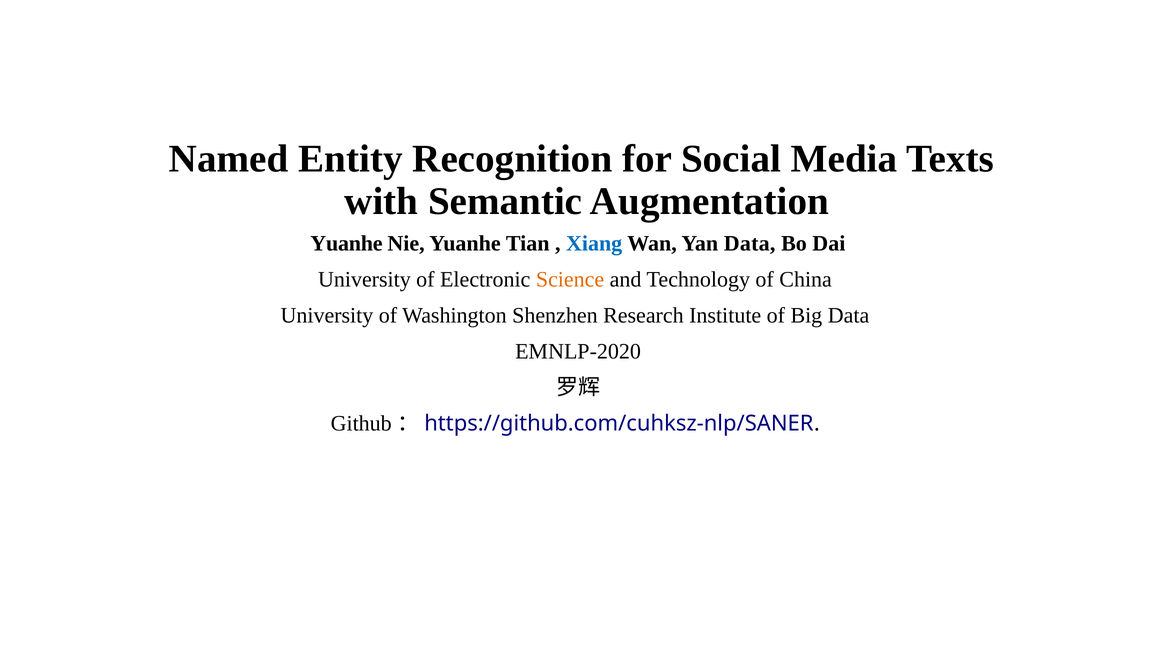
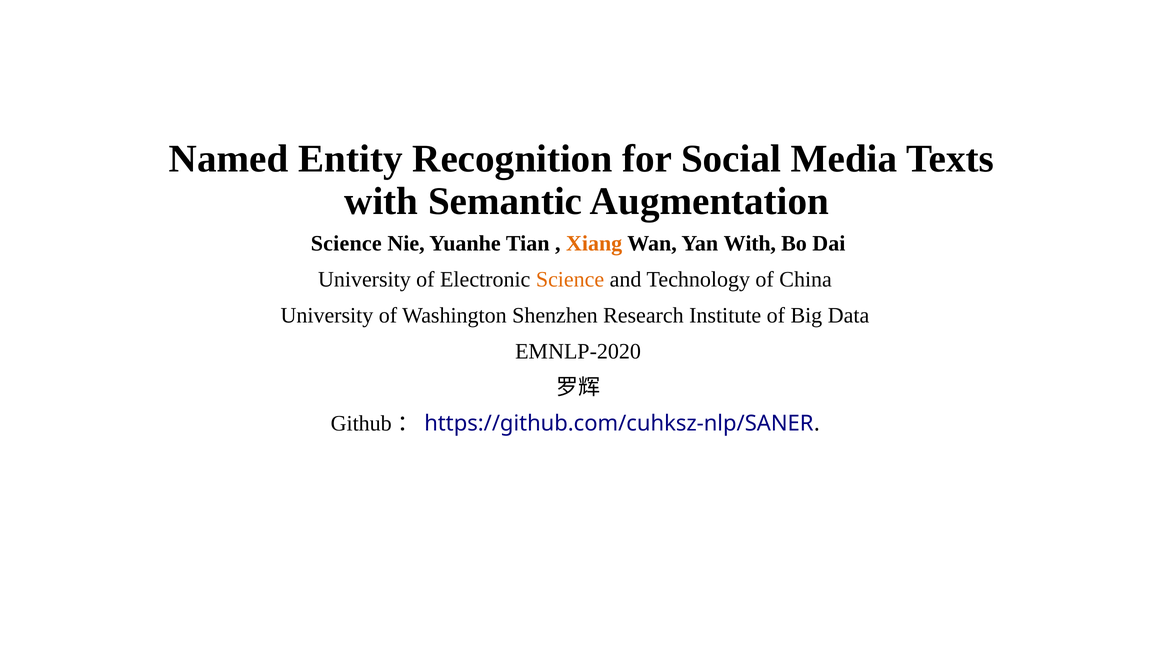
Yuanhe at (346, 243): Yuanhe -> Science
Xiang colour: blue -> orange
Yan Data: Data -> With
